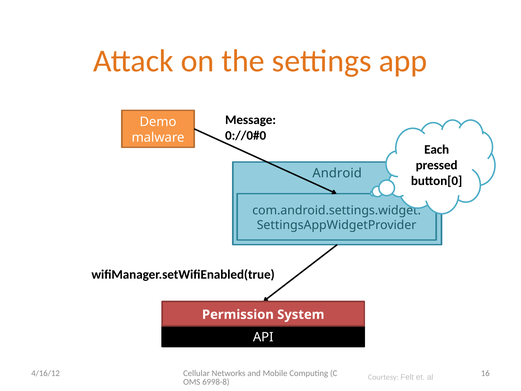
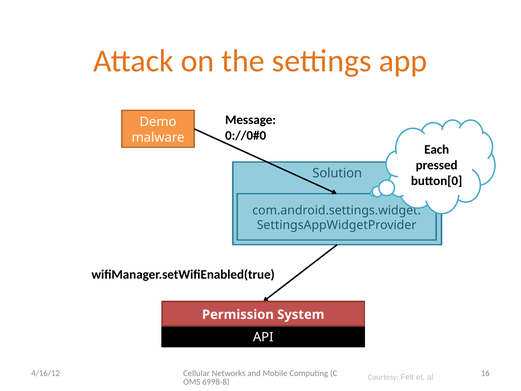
Android: Android -> Solution
